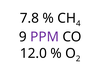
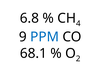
7.8: 7.8 -> 6.8
PPM colour: purple -> blue
12.0: 12.0 -> 68.1
